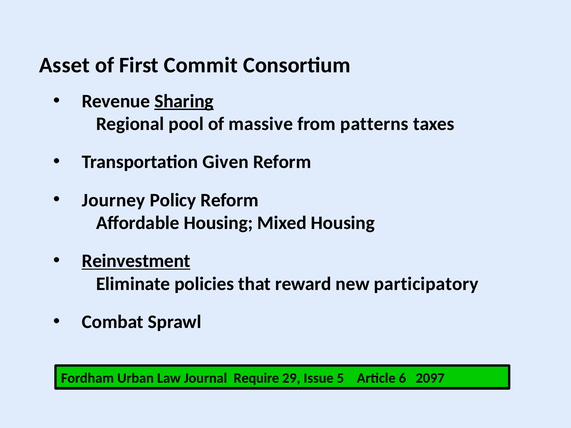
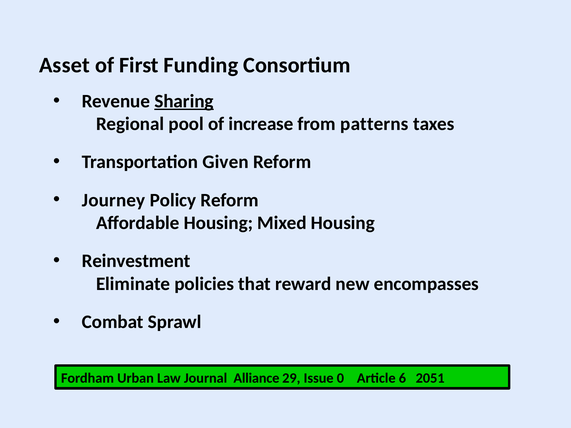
Commit: Commit -> Funding
massive: massive -> increase
Reinvestment underline: present -> none
participatory: participatory -> encompasses
Require: Require -> Alliance
5: 5 -> 0
2097: 2097 -> 2051
